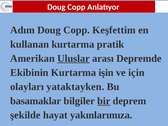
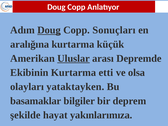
Doug at (49, 30) underline: none -> present
Keşfettim: Keşfettim -> Sonuçları
kullanan: kullanan -> aralığına
pratik: pratik -> küçük
işin: işin -> etti
için: için -> olsa
bir underline: present -> none
